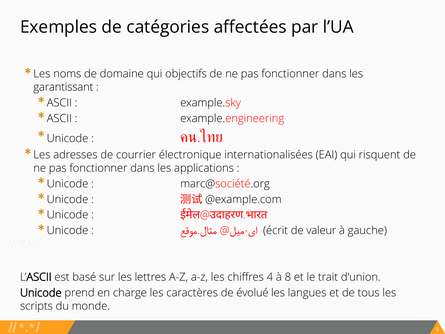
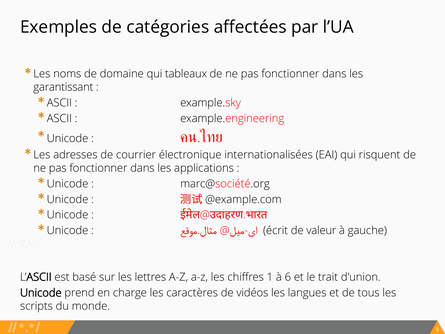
objectifs: objectifs -> tableaux
4: 4 -> 1
8: 8 -> 6
évolué: évolué -> vidéos
